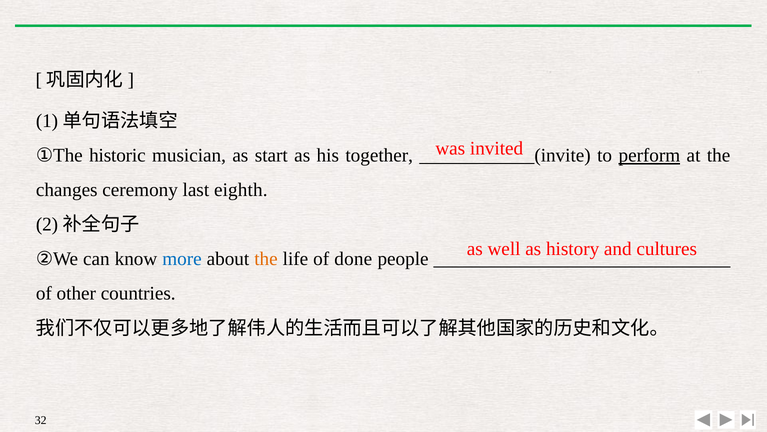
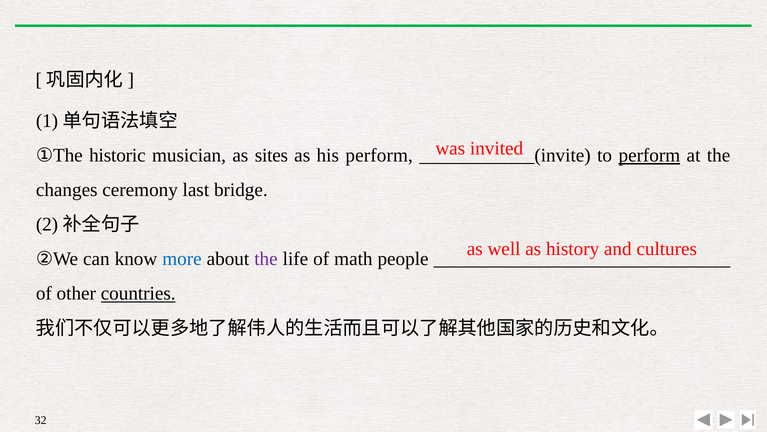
start: start -> sites
his together: together -> perform
eighth: eighth -> bridge
the at (266, 259) colour: orange -> purple
done: done -> math
countries underline: none -> present
